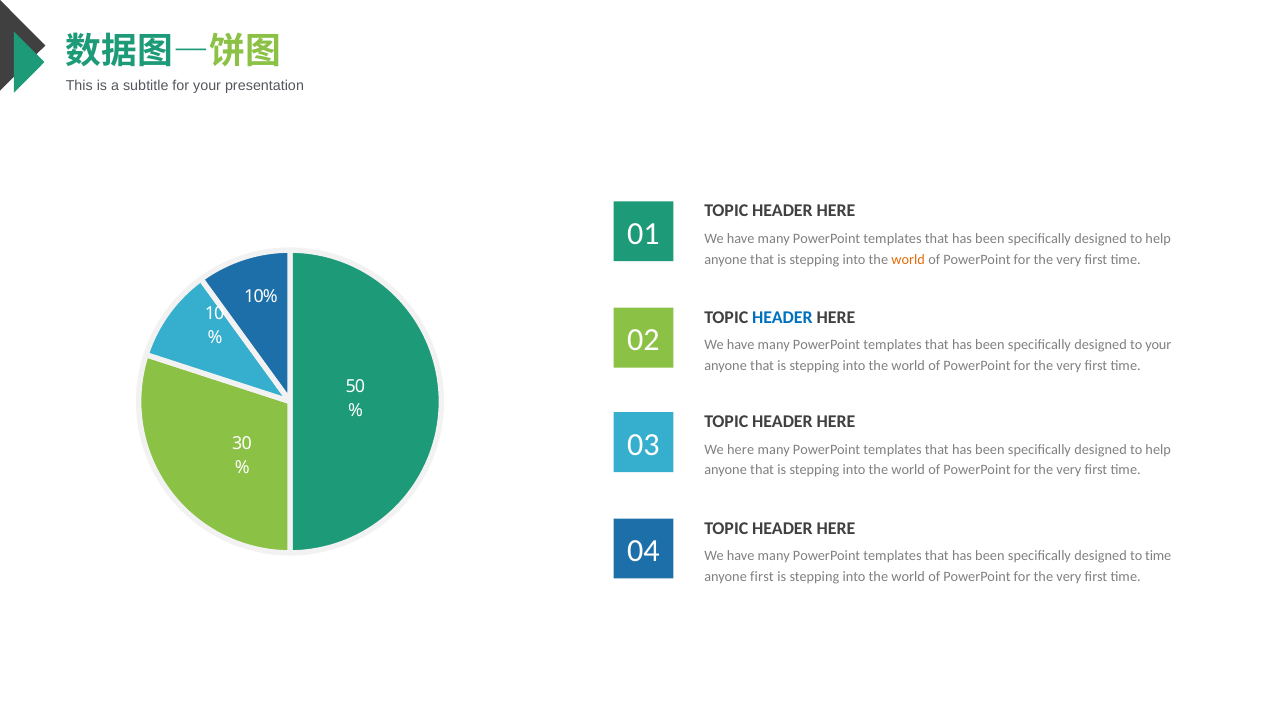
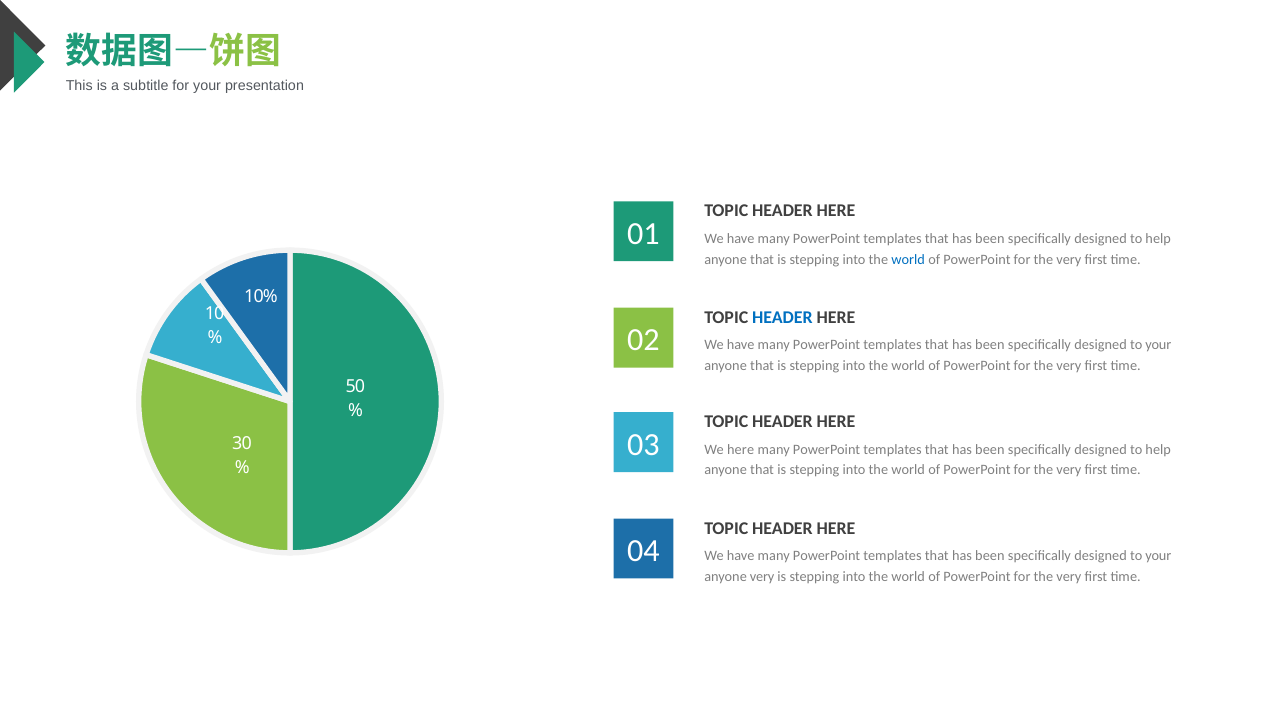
world at (908, 259) colour: orange -> blue
time at (1158, 556): time -> your
anyone first: first -> very
